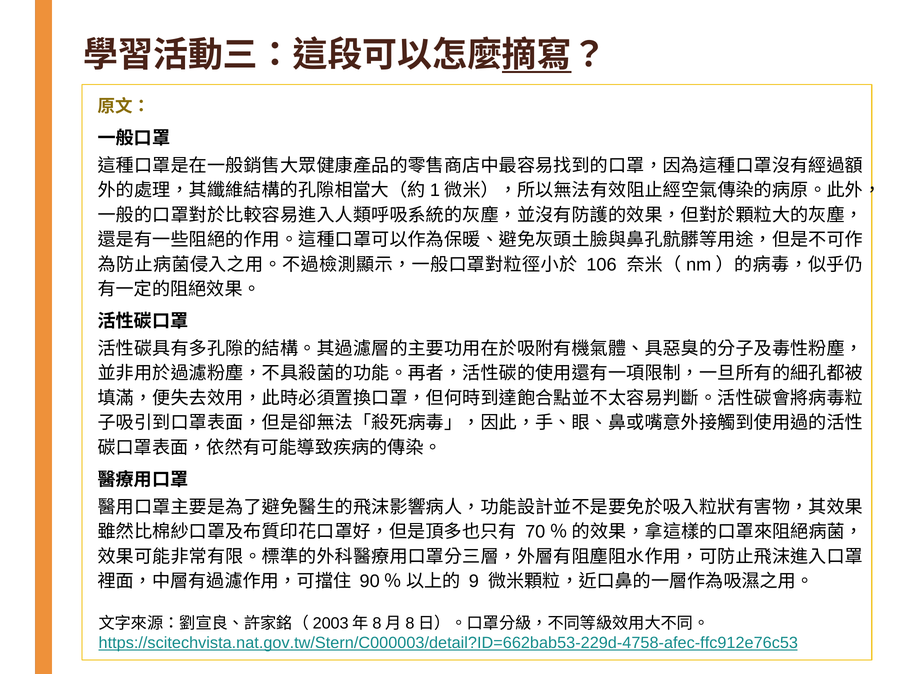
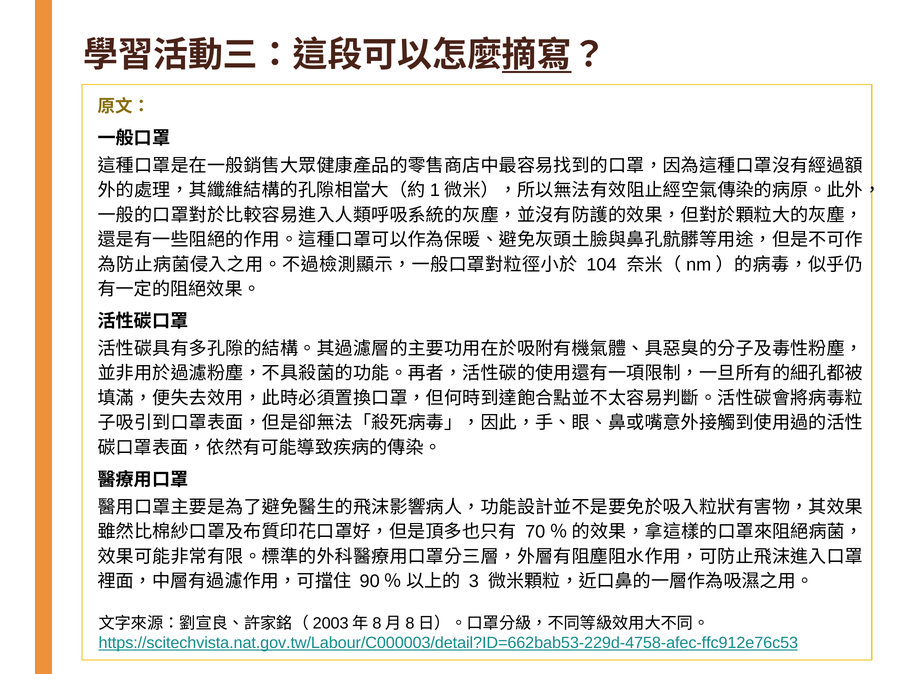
106: 106 -> 104
9: 9 -> 3
https://scitechvista.nat.gov.tw/Stern/C000003/detail?ID=662bab53-229d-4758-afec-ffc912e76c53: https://scitechvista.nat.gov.tw/Stern/C000003/detail?ID=662bab53-229d-4758-afec-ffc912e76c53 -> https://scitechvista.nat.gov.tw/Labour/C000003/detail?ID=662bab53-229d-4758-afec-ffc912e76c53
